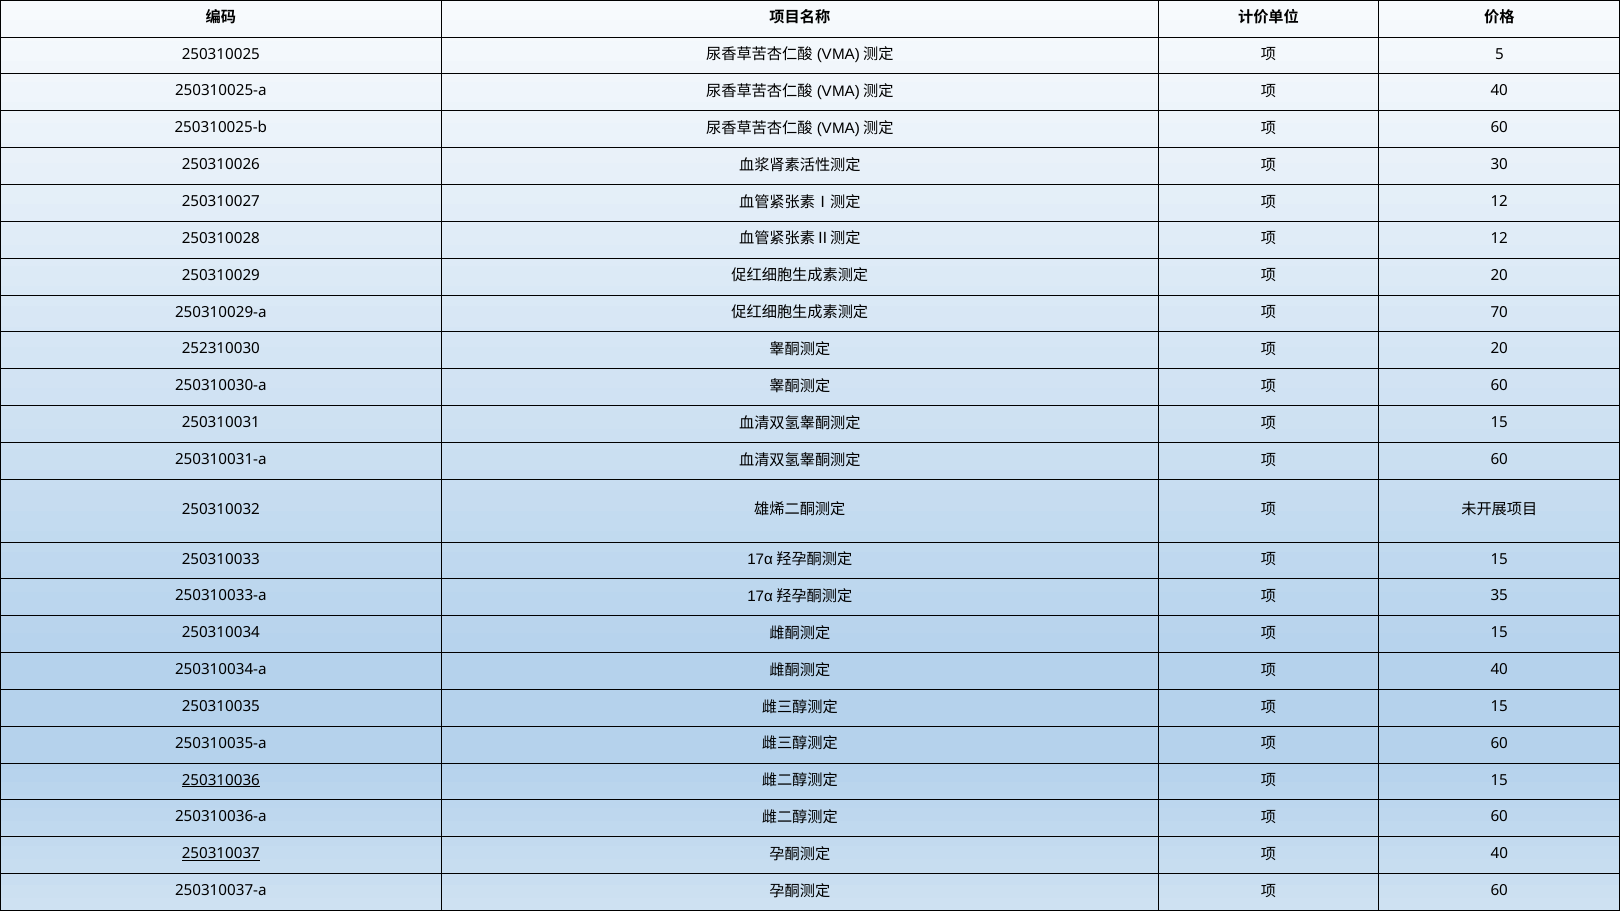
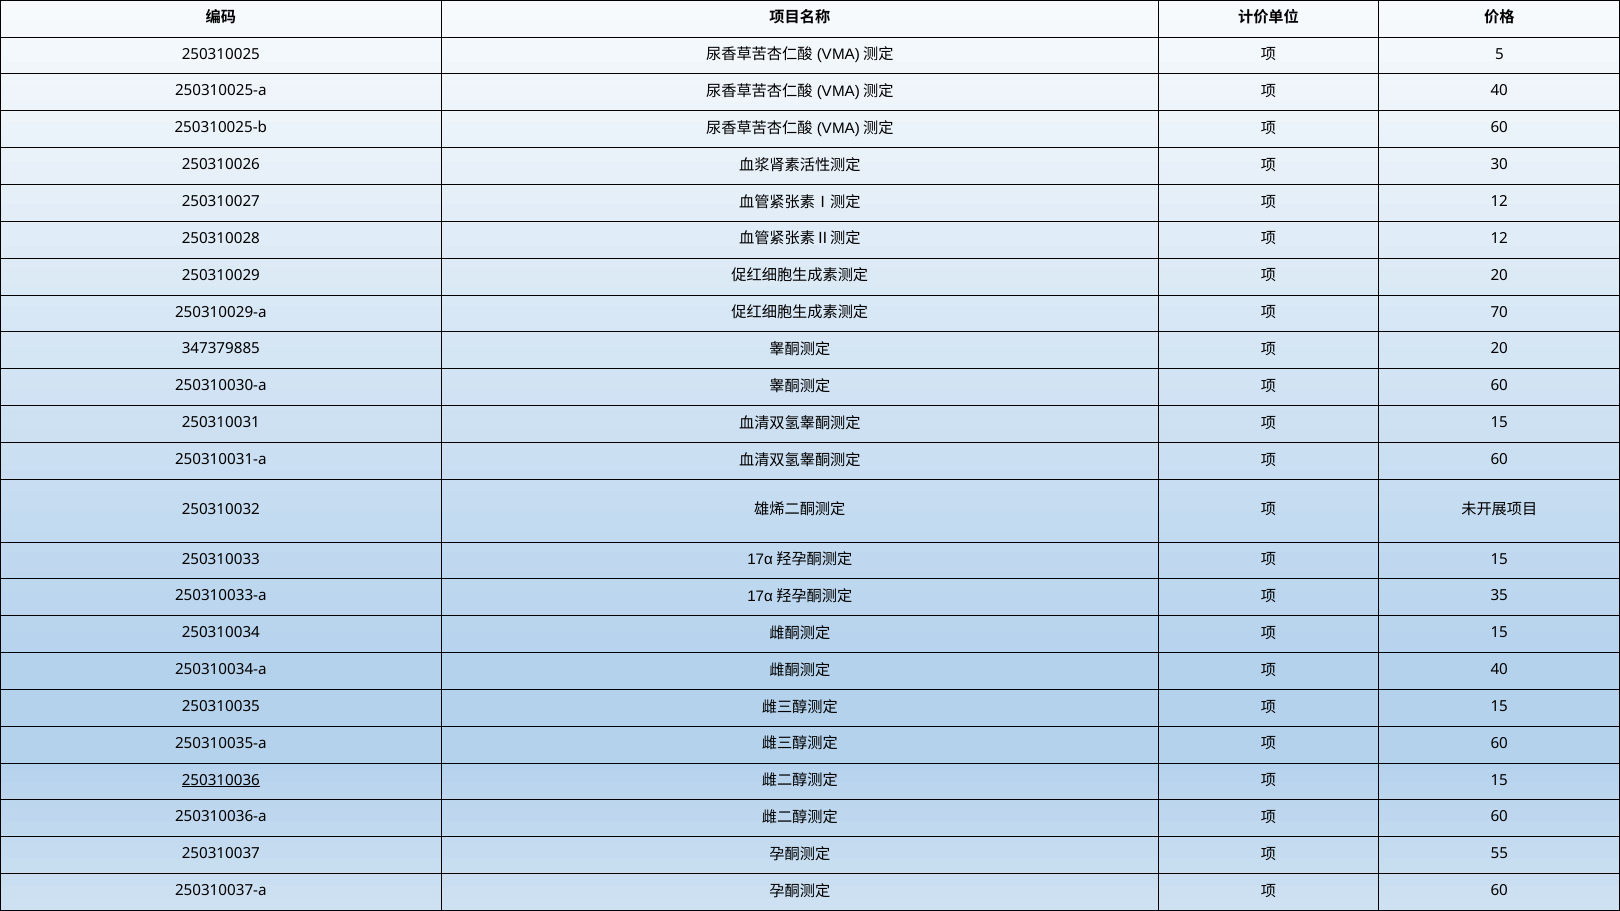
252310030: 252310030 -> 347379885
250310037 underline: present -> none
40 at (1499, 854): 40 -> 55
